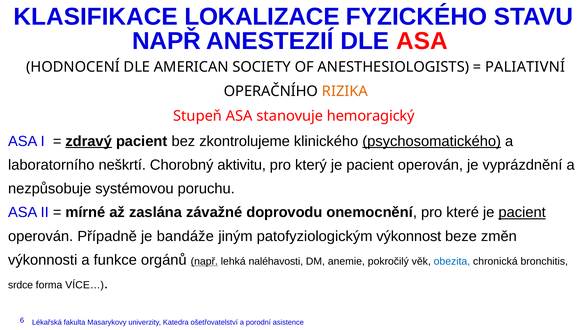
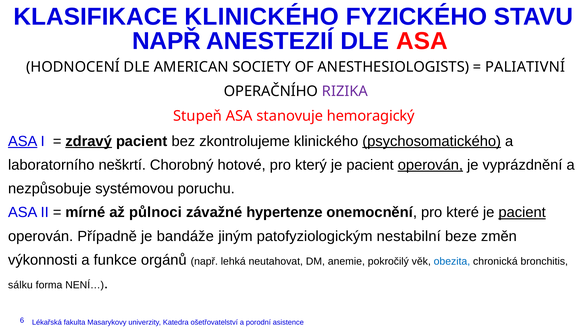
KLASIFIKACE LOKALIZACE: LOKALIZACE -> KLINICKÉHO
RIZIKA colour: orange -> purple
ASA at (23, 141) underline: none -> present
aktivitu: aktivitu -> hotové
operován at (430, 165) underline: none -> present
zaslána: zaslána -> půlnoci
doprovodu: doprovodu -> hypertenze
výkonnost: výkonnost -> nestabilní
např at (204, 262) underline: present -> none
naléhavosti: naléhavosti -> neutahovat
srdce: srdce -> sálku
VÍCE…: VÍCE… -> NENÍ…
